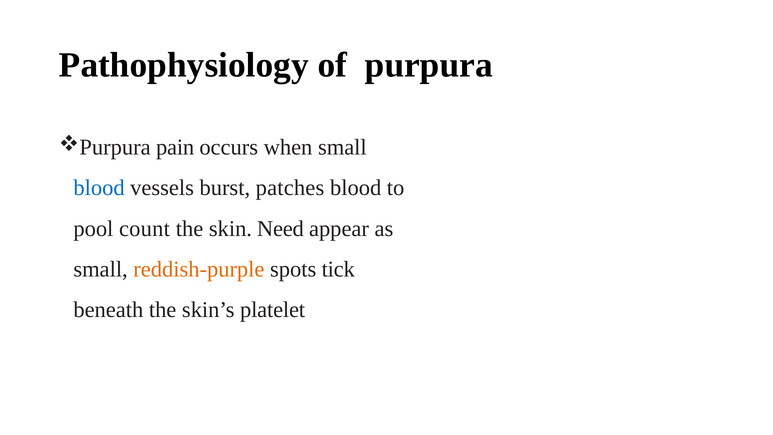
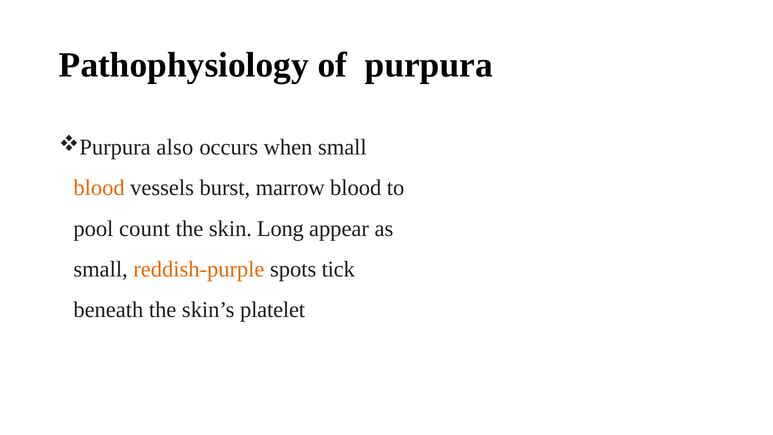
pain: pain -> also
blood at (99, 188) colour: blue -> orange
patches: patches -> marrow
Need: Need -> Long
